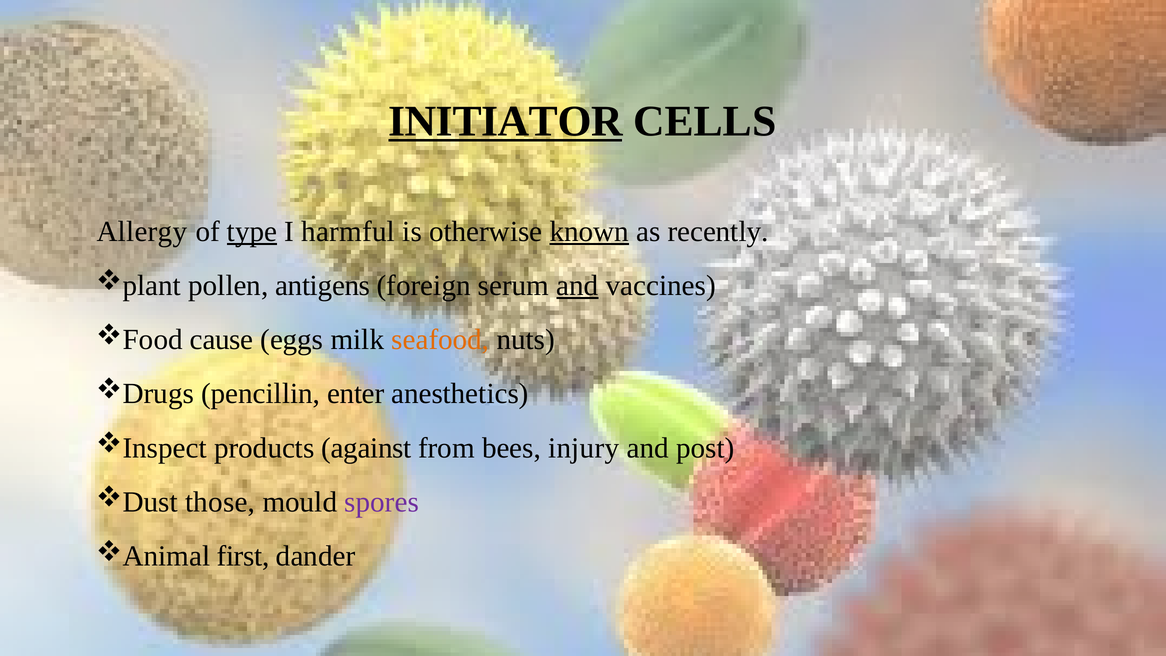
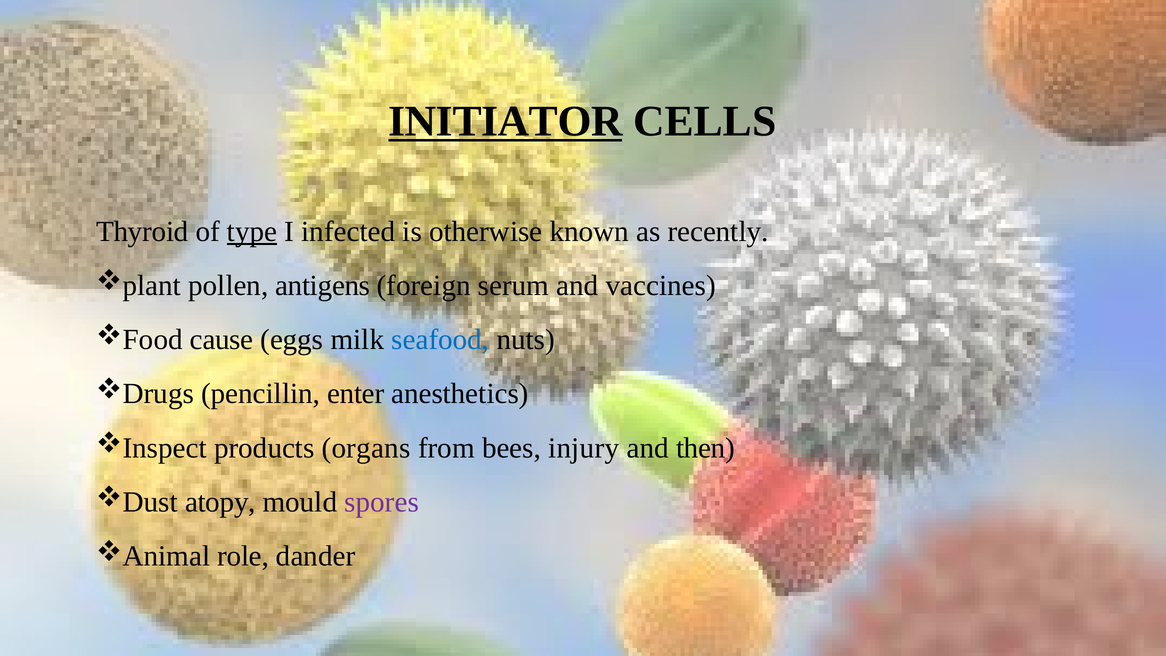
Allergy: Allergy -> Thyroid
harmful: harmful -> infected
known underline: present -> none
and at (577, 285) underline: present -> none
seafood colour: orange -> blue
against: against -> organs
post: post -> then
those: those -> atopy
first: first -> role
